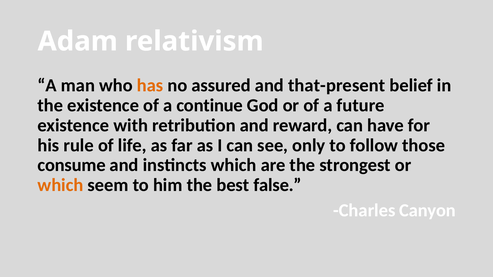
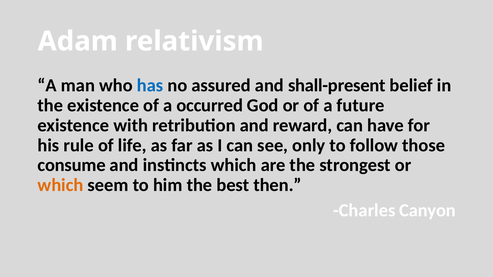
has colour: orange -> blue
that-present: that-present -> shall-present
continue: continue -> occurred
false: false -> then
